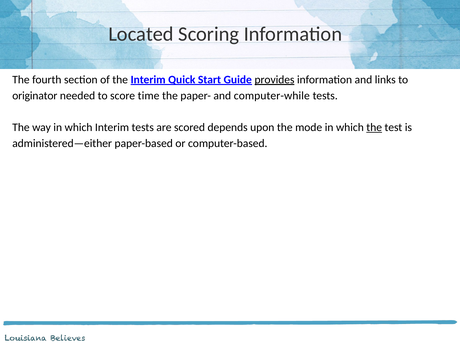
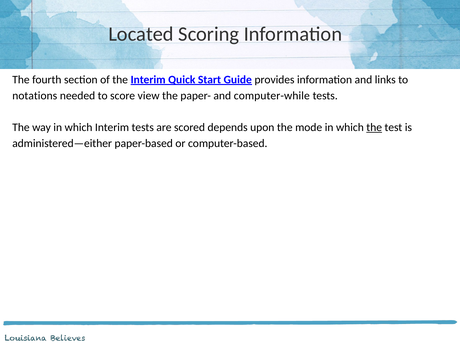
provides underline: present -> none
originator: originator -> notations
time: time -> view
